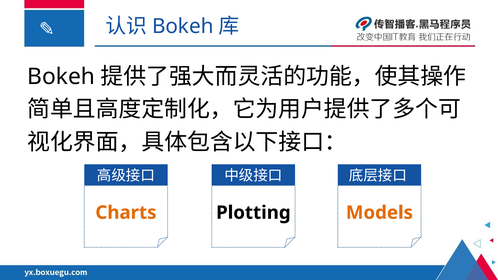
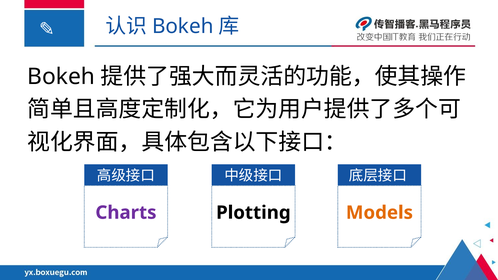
Charts colour: orange -> purple
